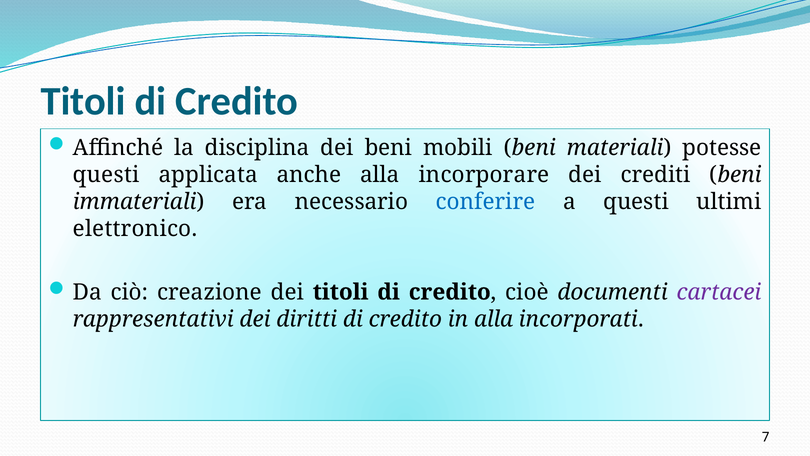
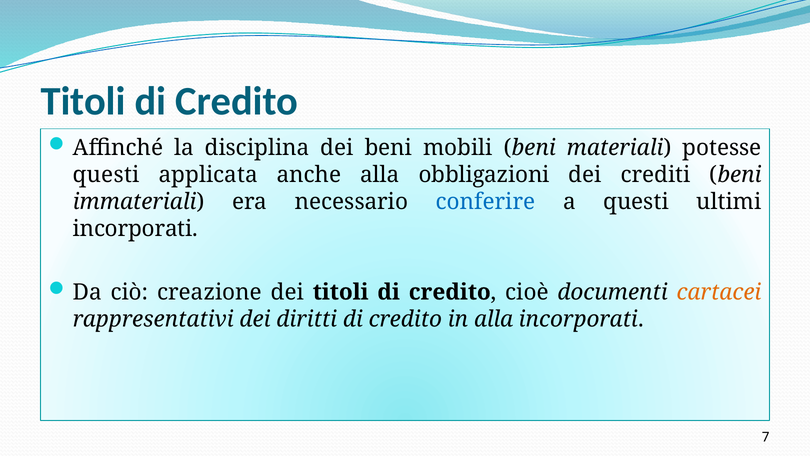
incorporare: incorporare -> obbligazioni
elettronico at (135, 229): elettronico -> incorporati
cartacei colour: purple -> orange
